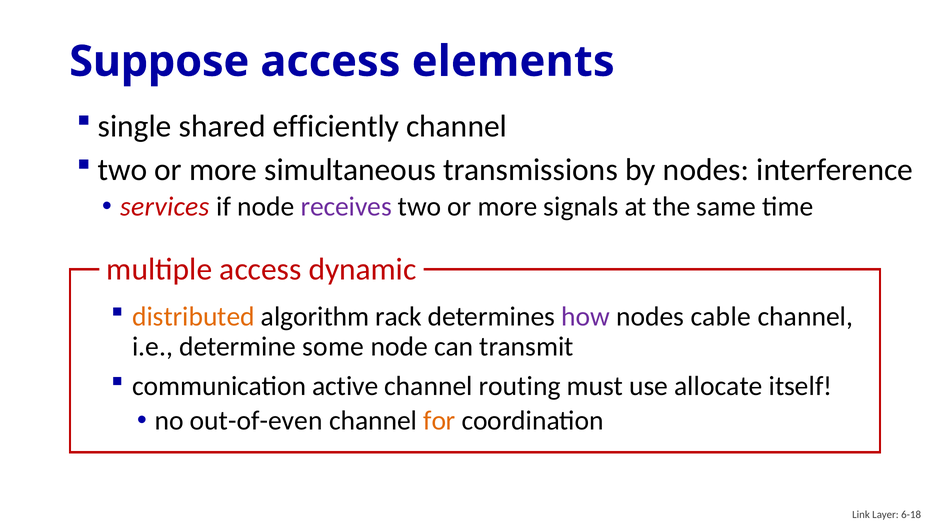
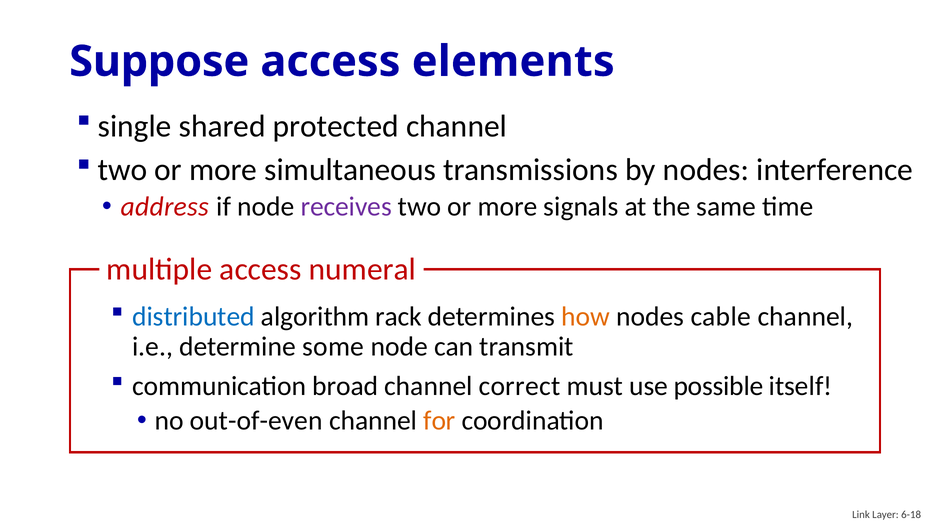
efficiently: efficiently -> protected
services: services -> address
dynamic: dynamic -> numeral
distributed colour: orange -> blue
how colour: purple -> orange
active: active -> broad
routing: routing -> correct
allocate: allocate -> possible
